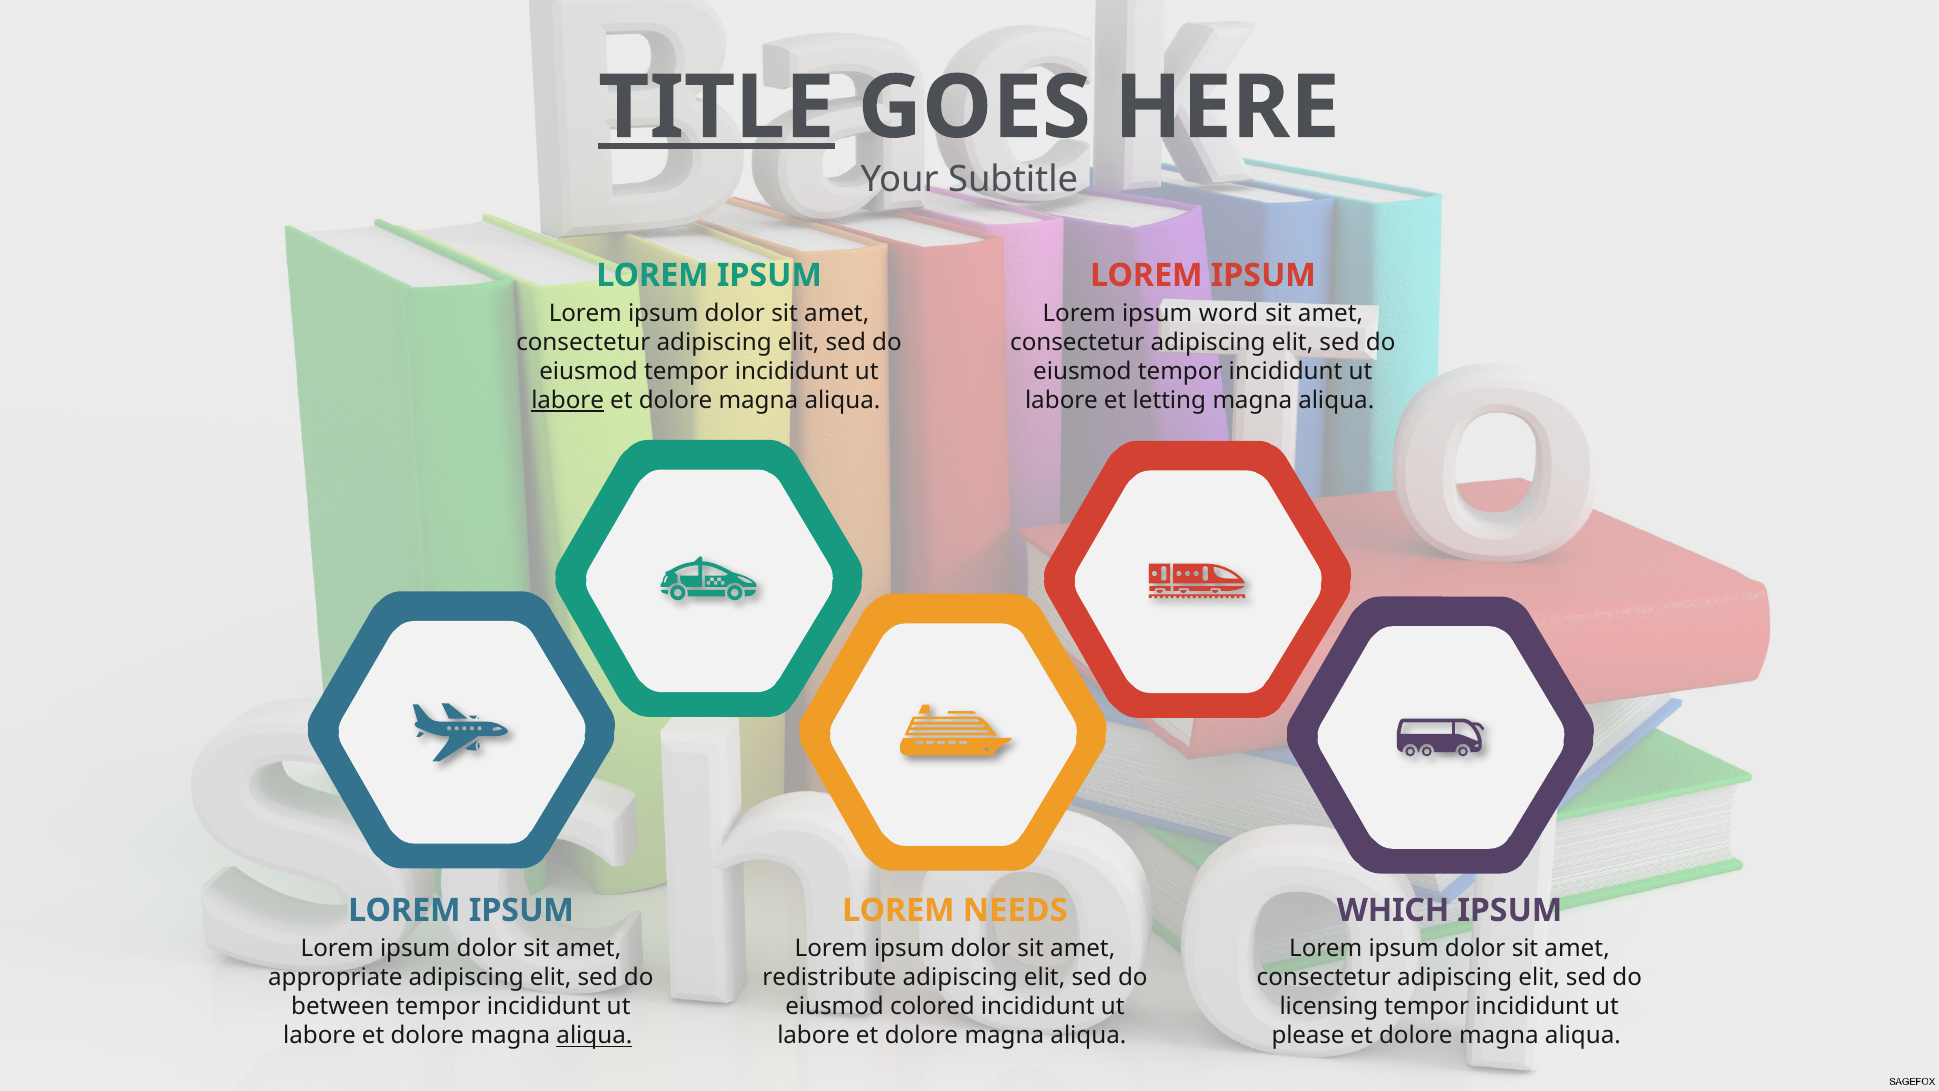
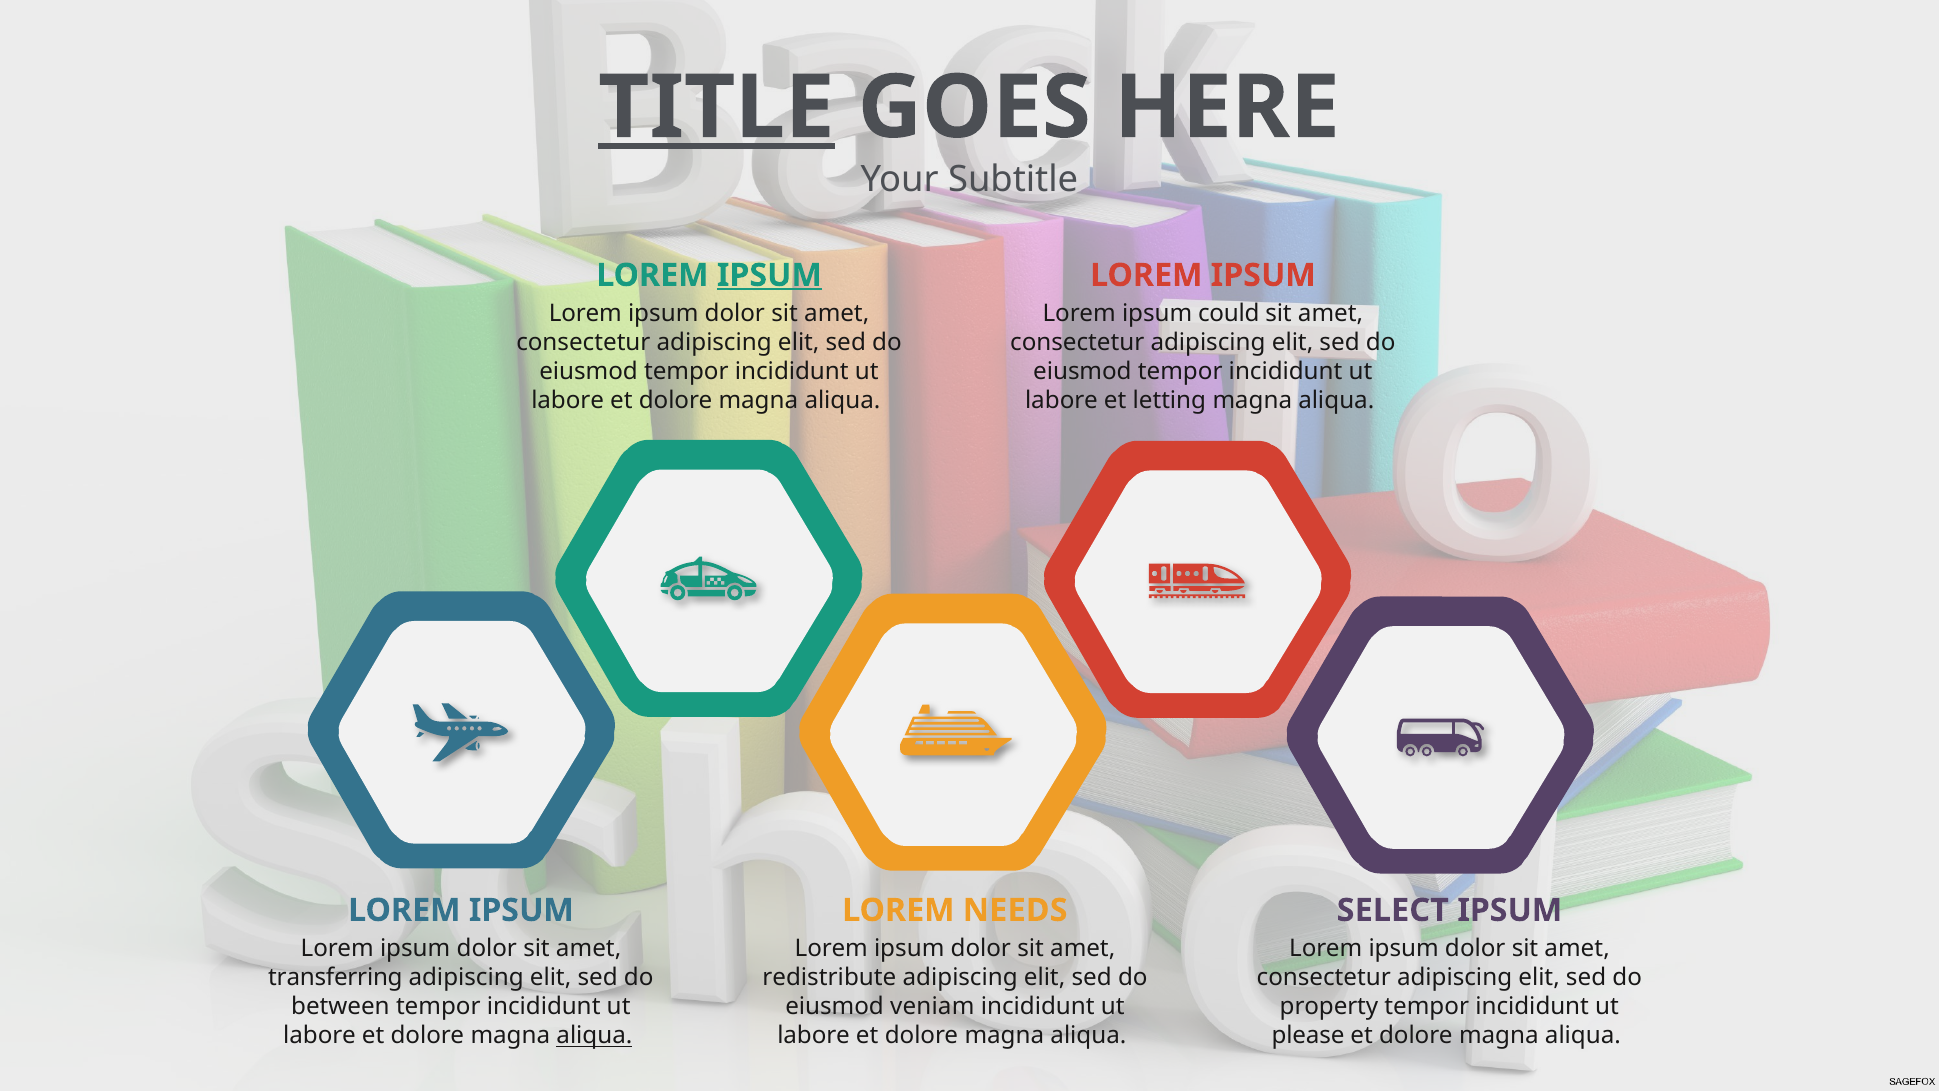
IPSUM at (769, 275) underline: none -> present
word: word -> could
labore at (568, 401) underline: present -> none
WHICH: WHICH -> SELECT
appropriate: appropriate -> transferring
colored: colored -> veniam
licensing: licensing -> property
